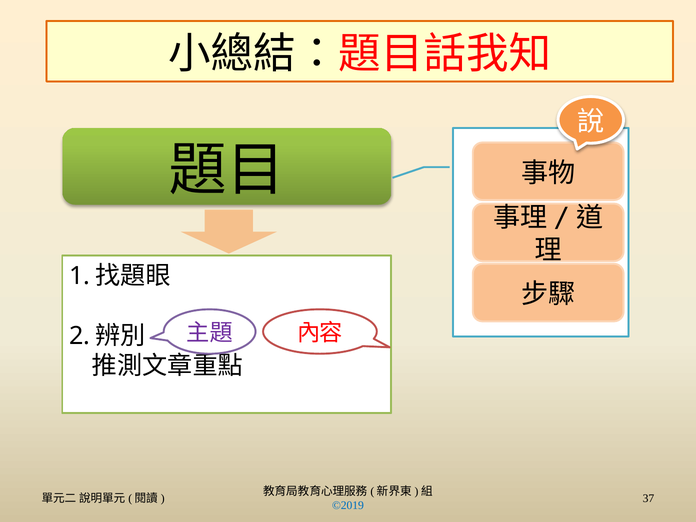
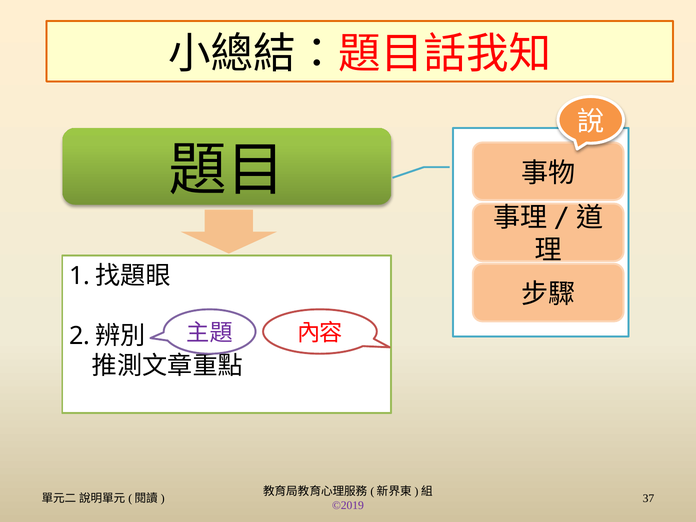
©2019 colour: blue -> purple
